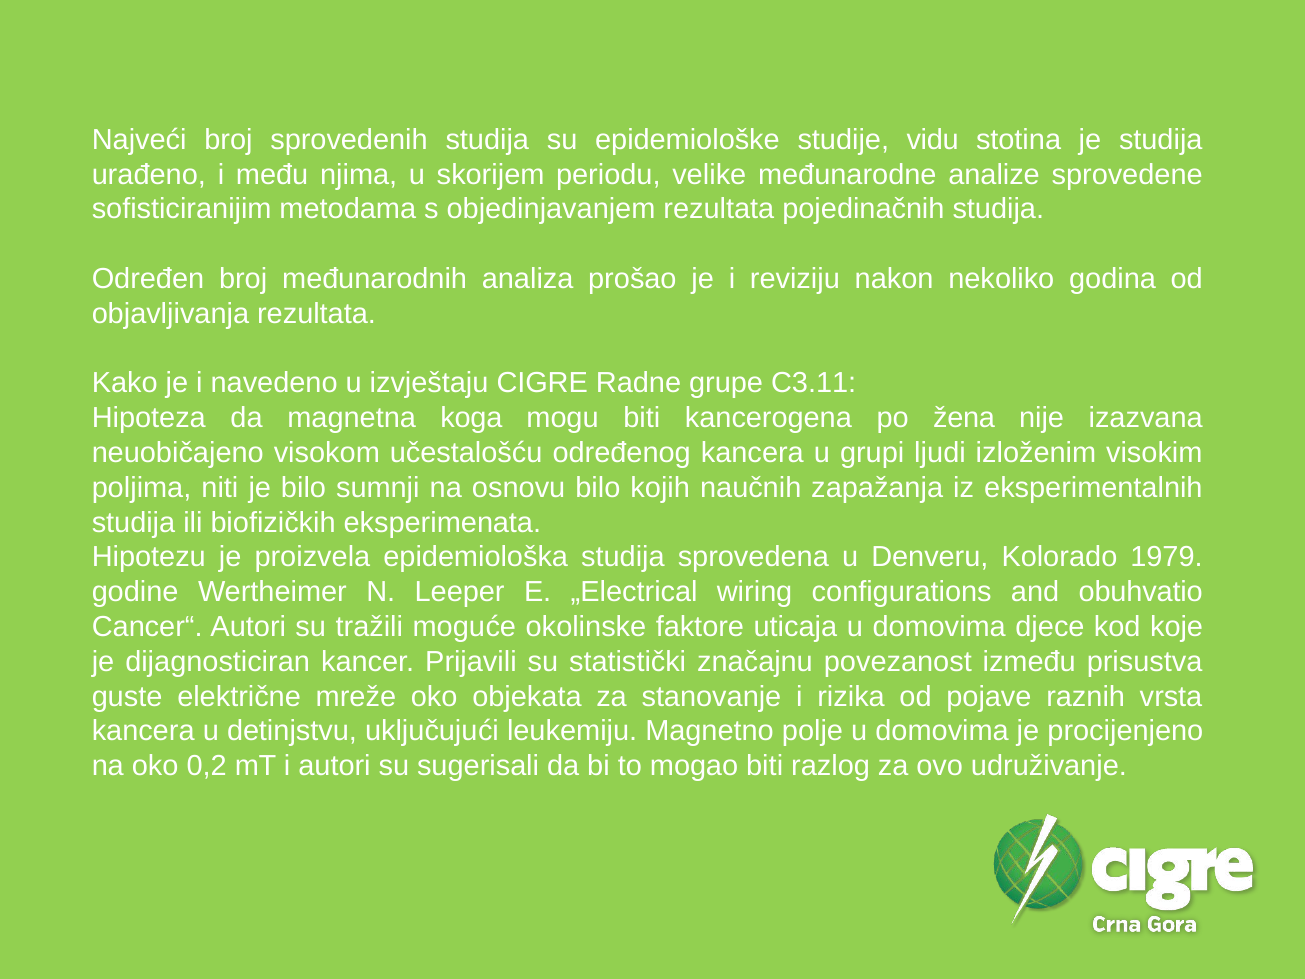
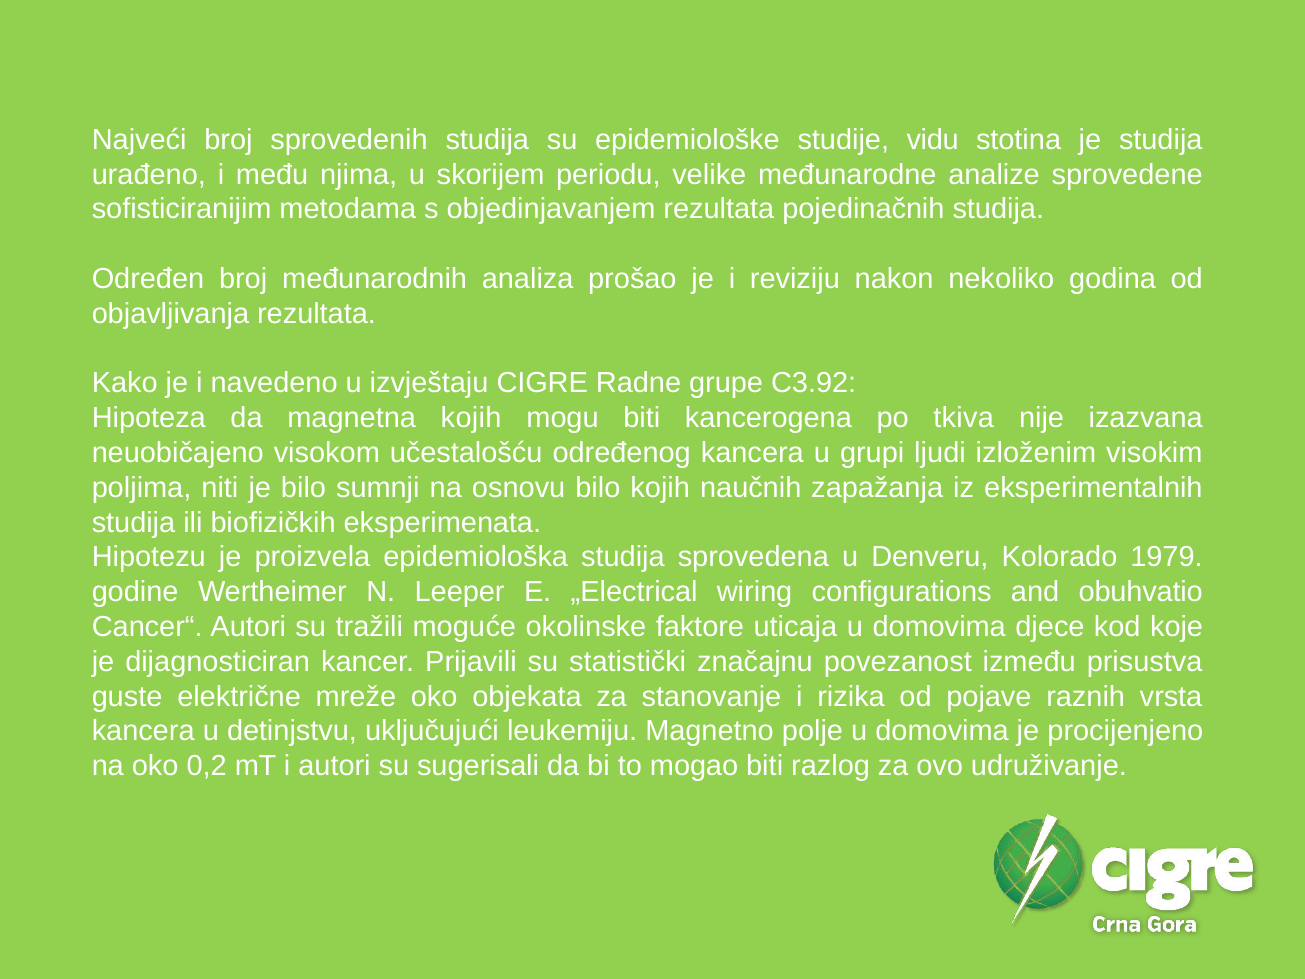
C3.11: C3.11 -> C3.92
magnetna koga: koga -> kojih
žena: žena -> tkiva
